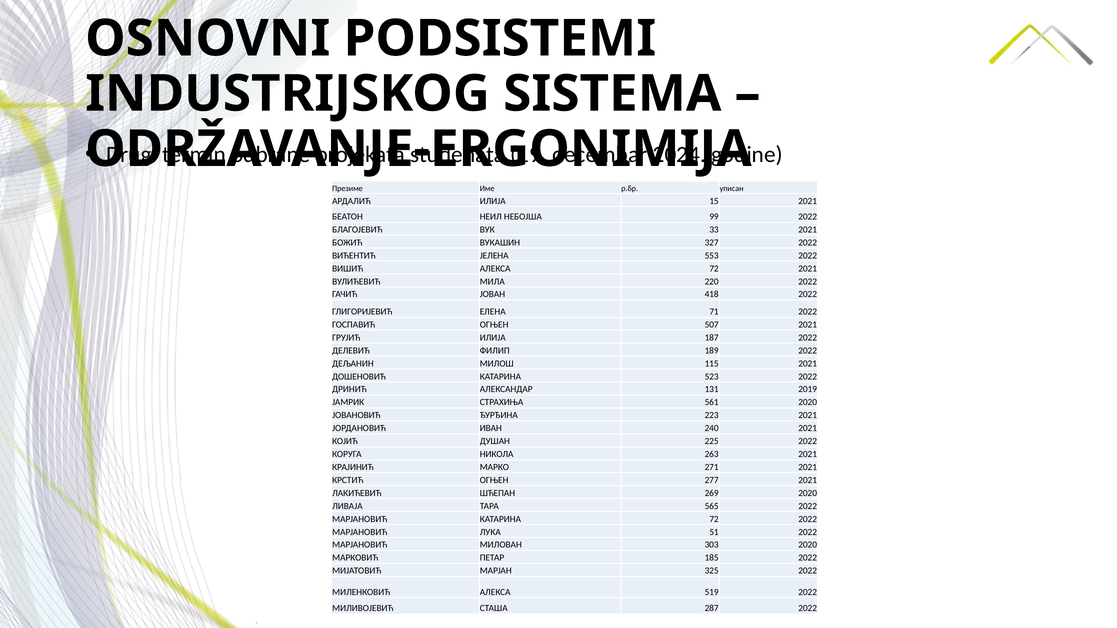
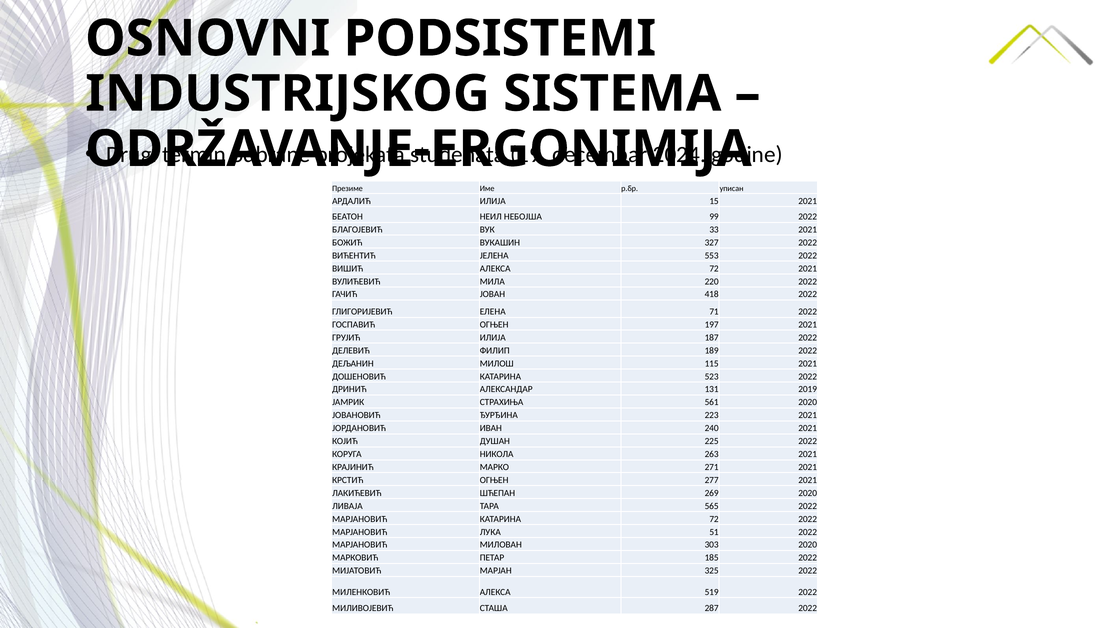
507: 507 -> 197
